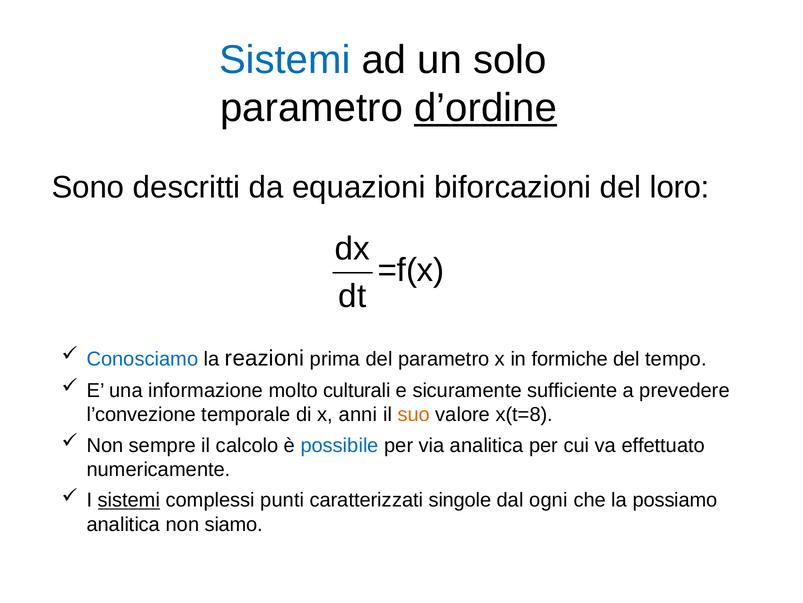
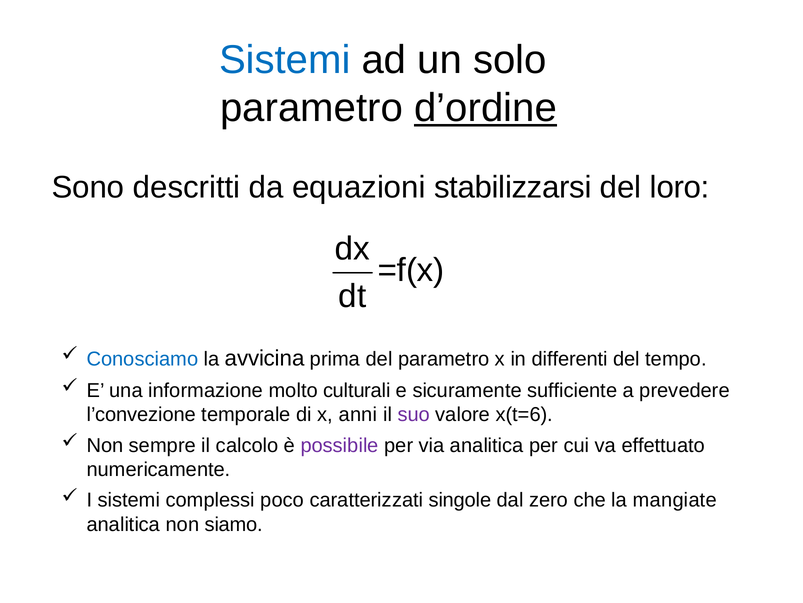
biforcazioni: biforcazioni -> stabilizzarsi
reazioni: reazioni -> avvicina
formiche: formiche -> differenti
suo colour: orange -> purple
x(t=8: x(t=8 -> x(t=6
possibile colour: blue -> purple
sistemi at (129, 500) underline: present -> none
punti: punti -> poco
ogni: ogni -> zero
possiamo: possiamo -> mangiate
